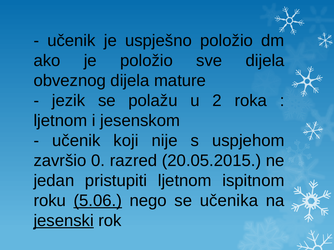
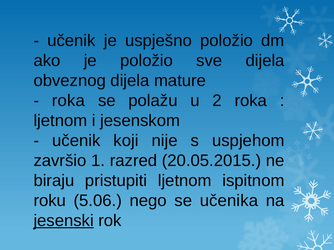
jezik at (69, 101): jezik -> roka
0: 0 -> 1
jedan: jedan -> biraju
5.06 underline: present -> none
